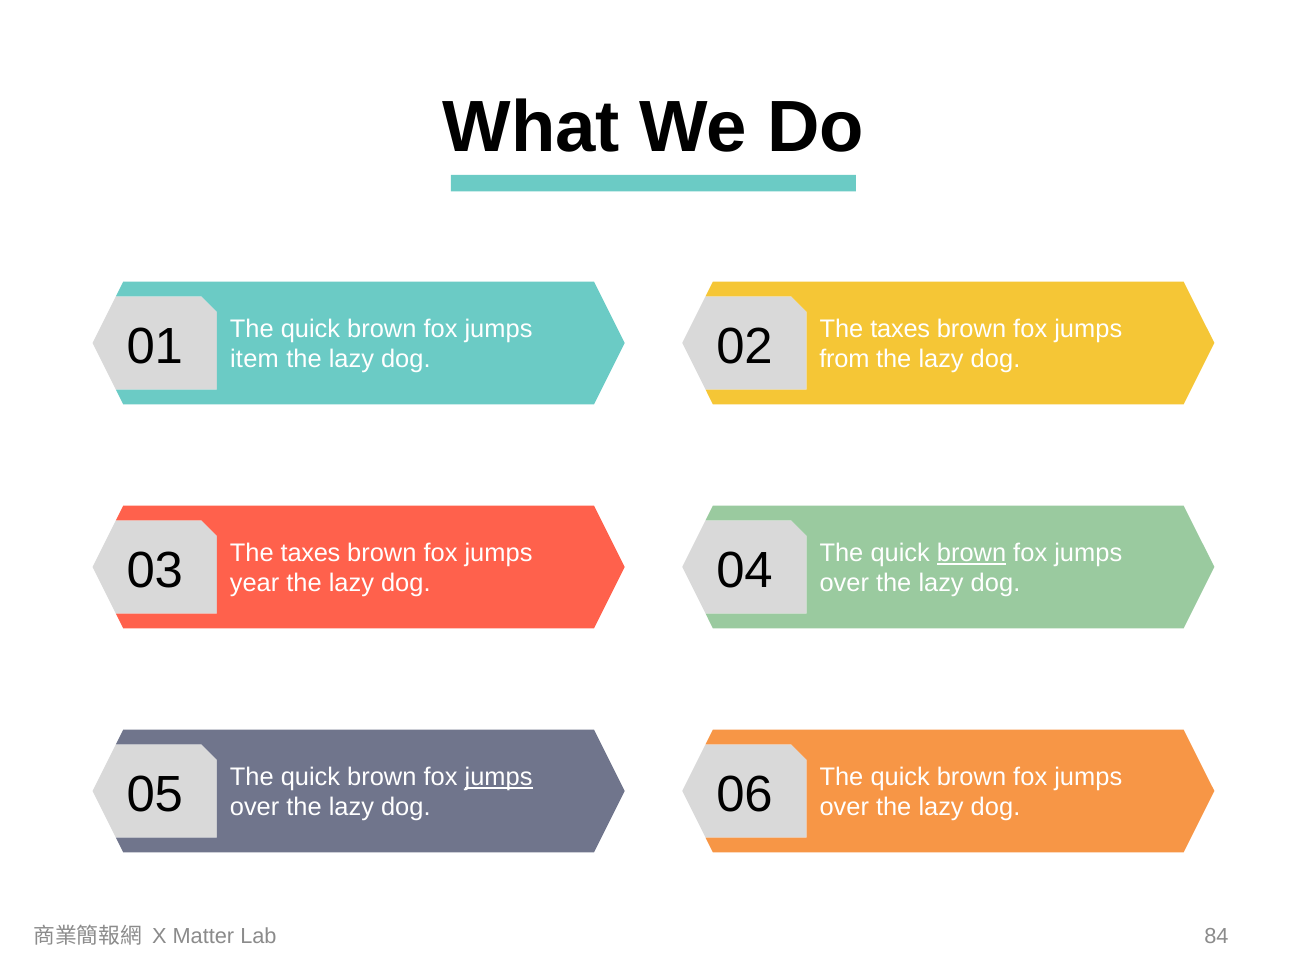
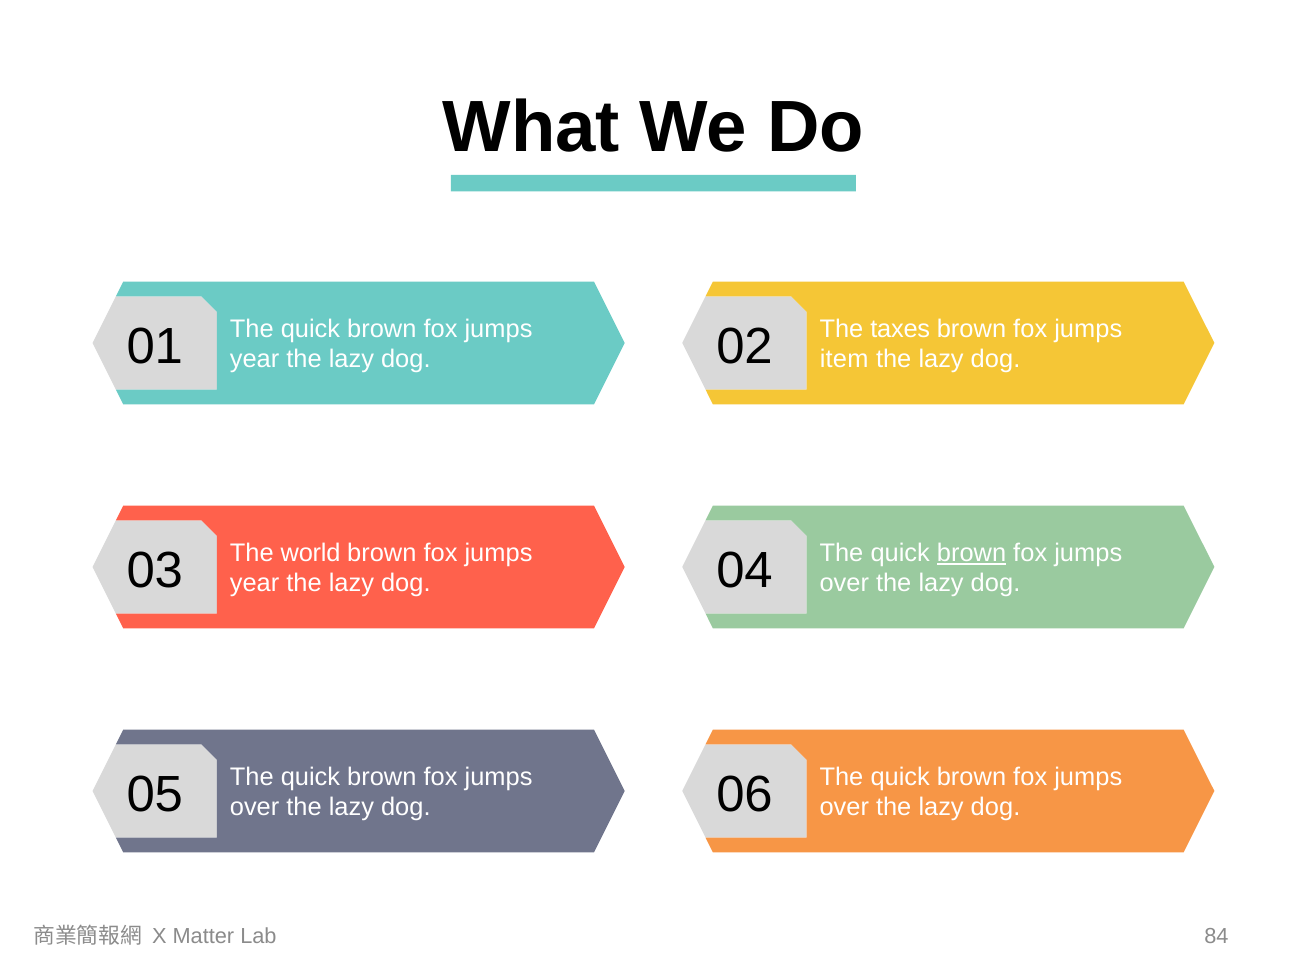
item at (254, 360): item -> year
from: from -> item
taxes at (311, 553): taxes -> world
jumps at (499, 777) underline: present -> none
